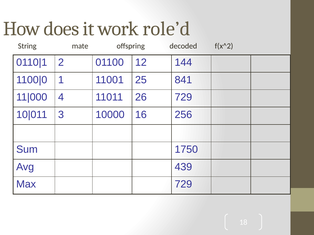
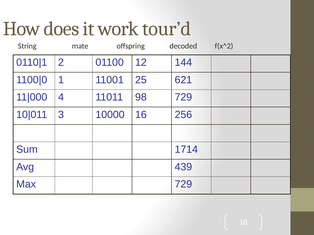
role’d: role’d -> tour’d
841: 841 -> 621
26: 26 -> 98
1750: 1750 -> 1714
